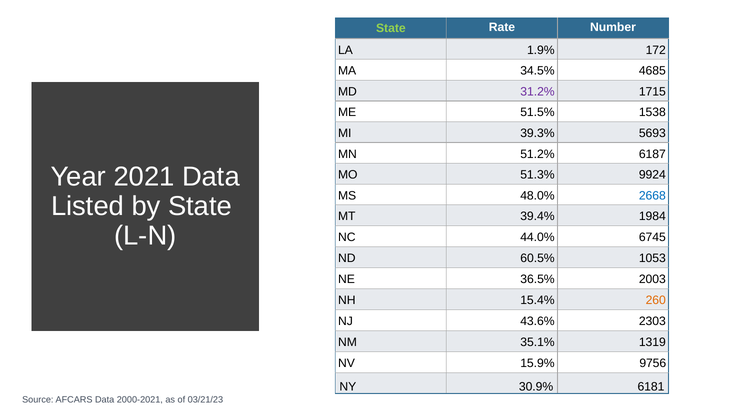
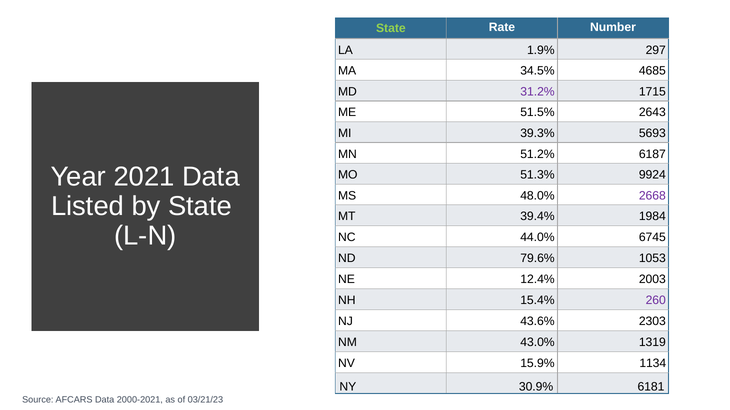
172: 172 -> 297
1538: 1538 -> 2643
2668 colour: blue -> purple
60.5%: 60.5% -> 79.6%
36.5%: 36.5% -> 12.4%
260 colour: orange -> purple
35.1%: 35.1% -> 43.0%
9756: 9756 -> 1134
